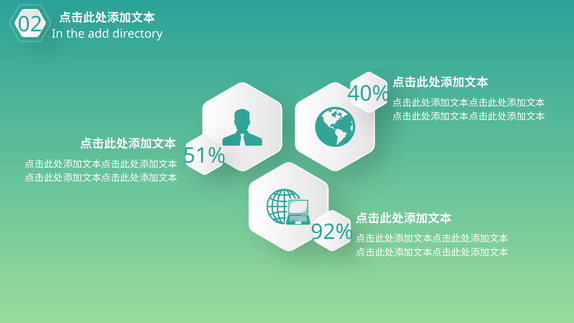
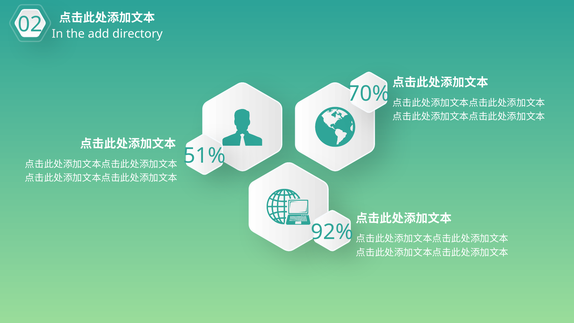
40%: 40% -> 70%
